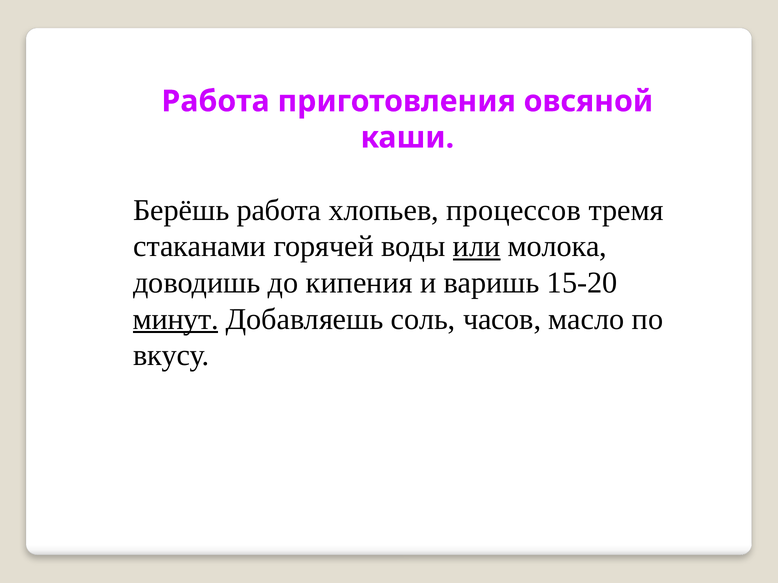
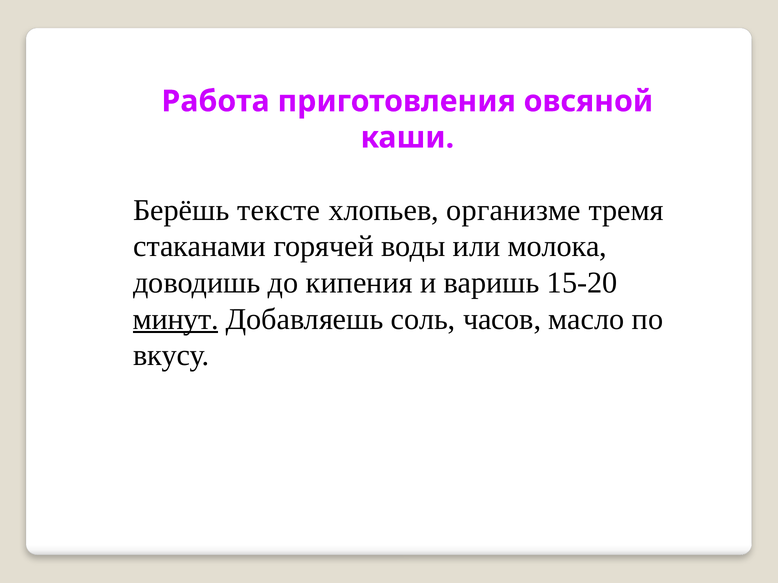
Берёшь работа: работа -> тексте
процессов: процессов -> организме
или underline: present -> none
